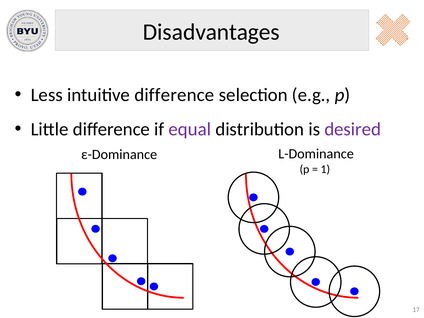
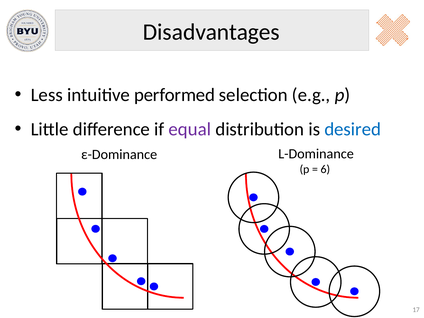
intuitive difference: difference -> performed
desired colour: purple -> blue
1: 1 -> 6
